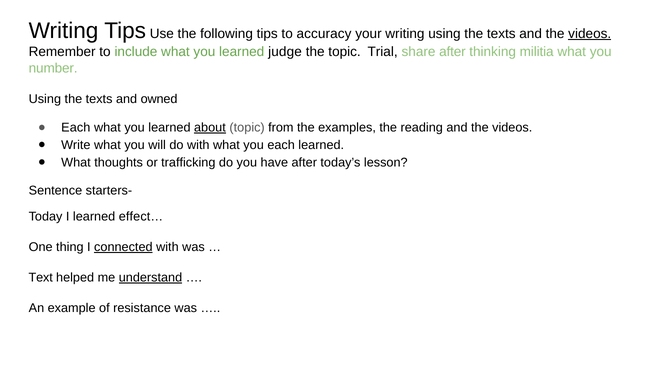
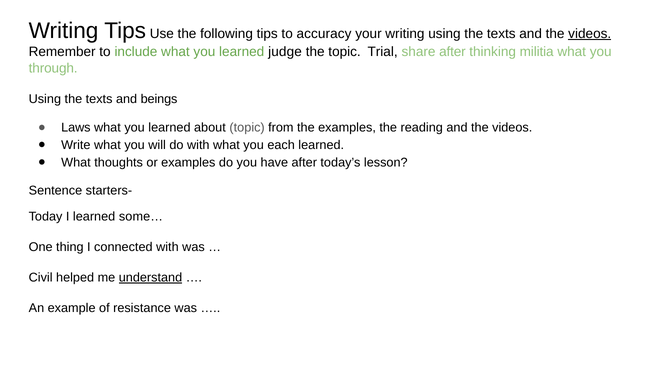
number: number -> through
owned: owned -> beings
Each at (76, 128): Each -> Laws
about underline: present -> none
or trafficking: trafficking -> examples
effect…: effect… -> some…
connected underline: present -> none
Text: Text -> Civil
